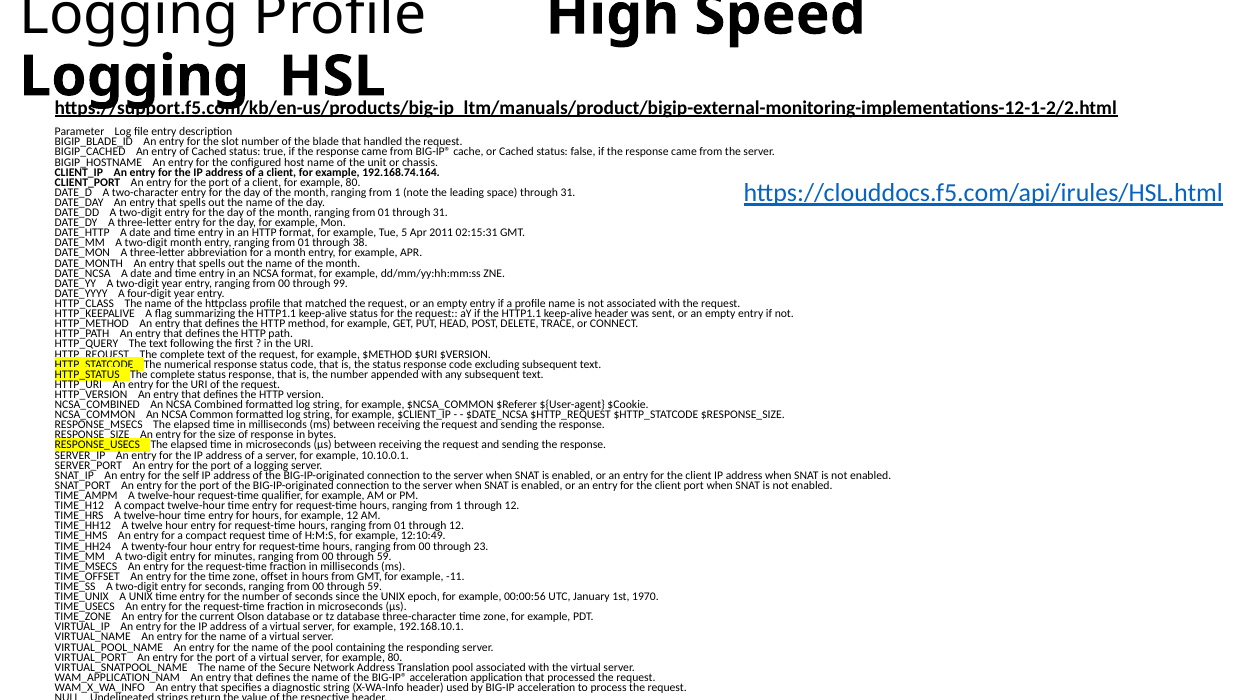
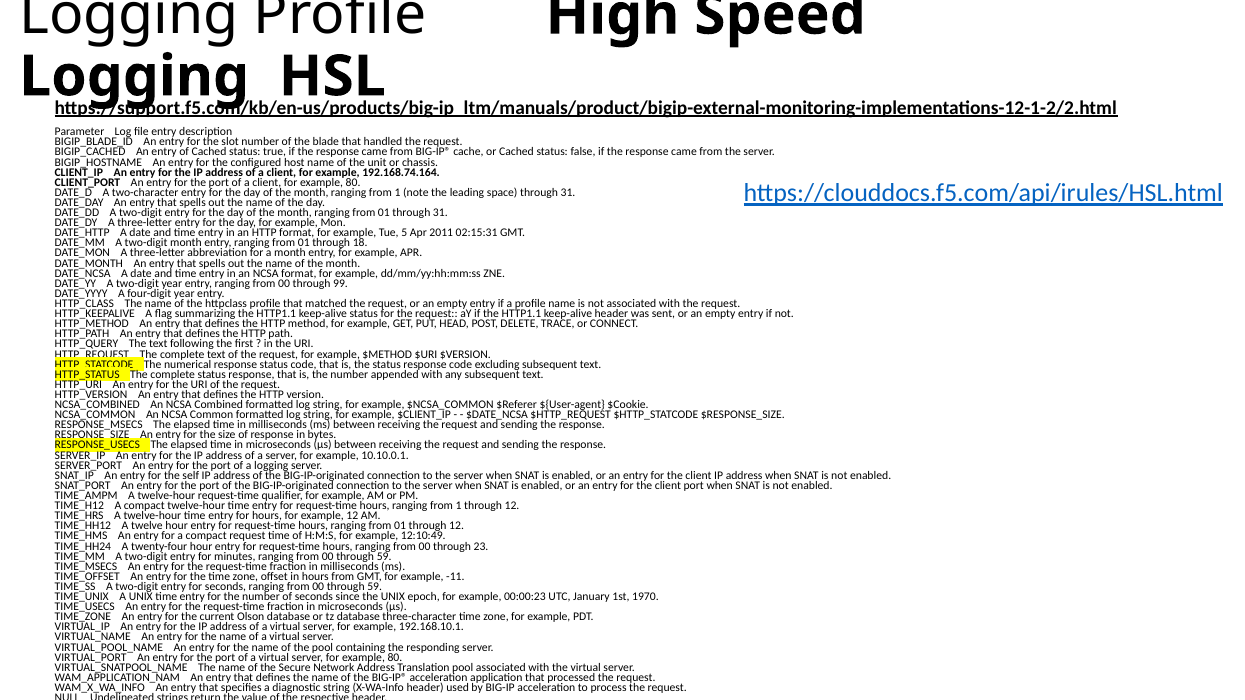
38: 38 -> 18
00:00:56: 00:00:56 -> 00:00:23
